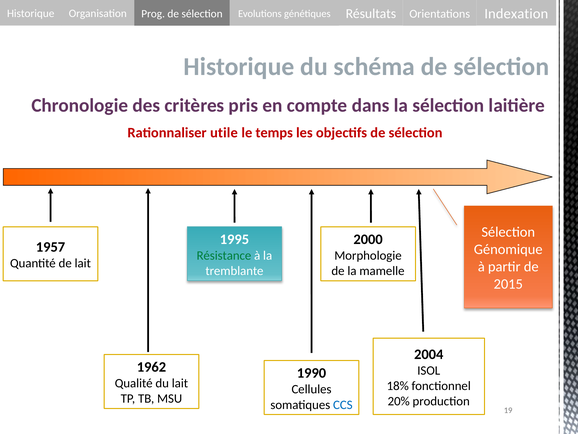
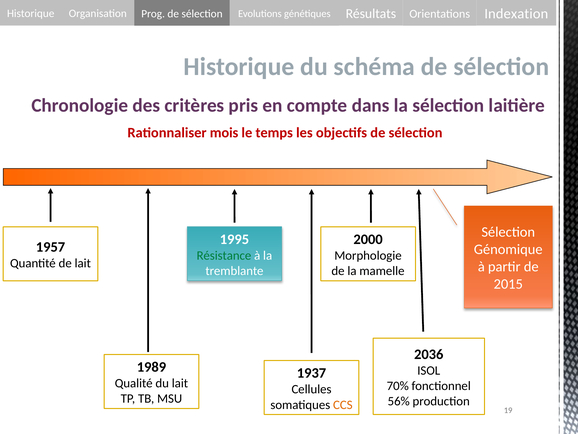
utile: utile -> mois
2004: 2004 -> 2036
1962: 1962 -> 1989
1990: 1990 -> 1937
18%: 18% -> 70%
20%: 20% -> 56%
CCS colour: blue -> orange
